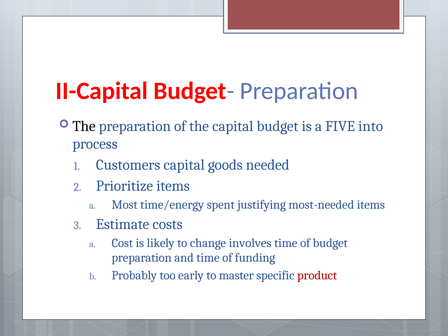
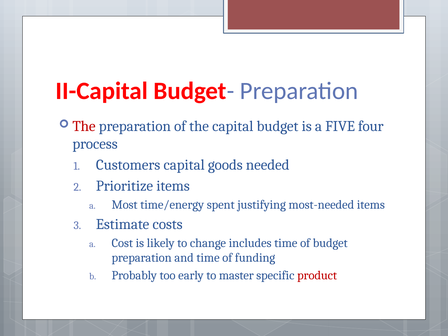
The at (84, 126) colour: black -> red
into: into -> four
involves: involves -> includes
